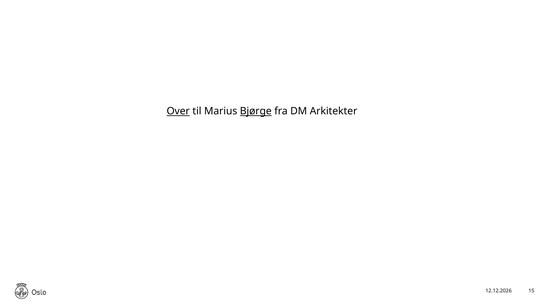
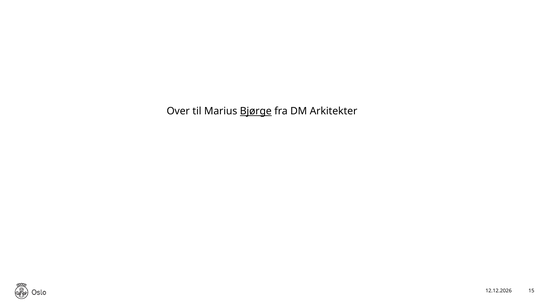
Over underline: present -> none
